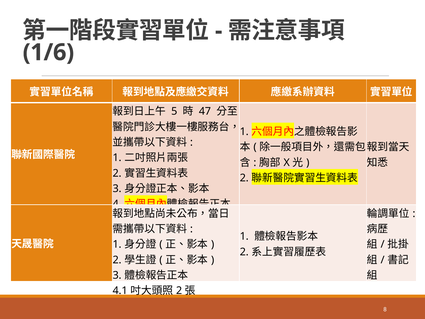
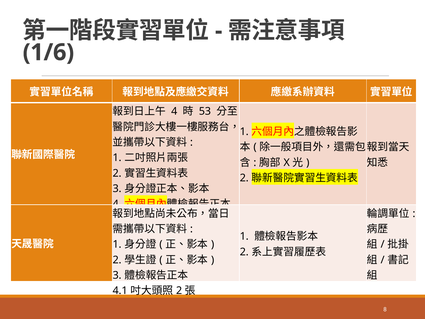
5 at (174, 111): 5 -> 4
47: 47 -> 53
